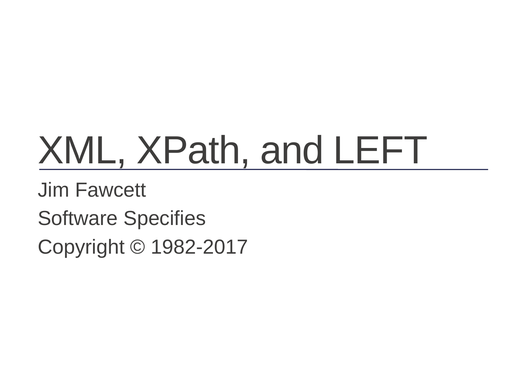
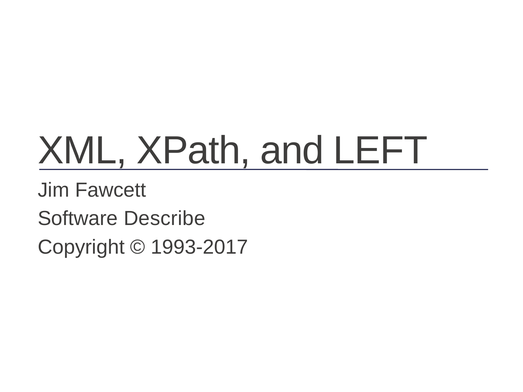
Specifies: Specifies -> Describe
1982-2017: 1982-2017 -> 1993-2017
